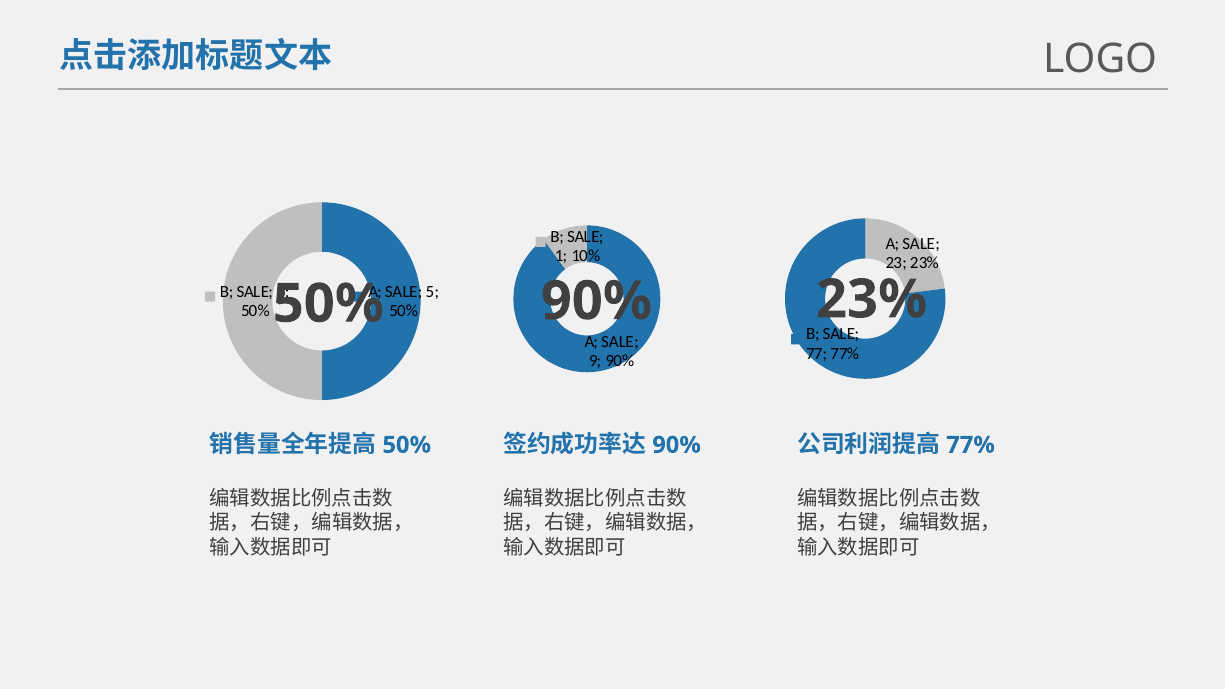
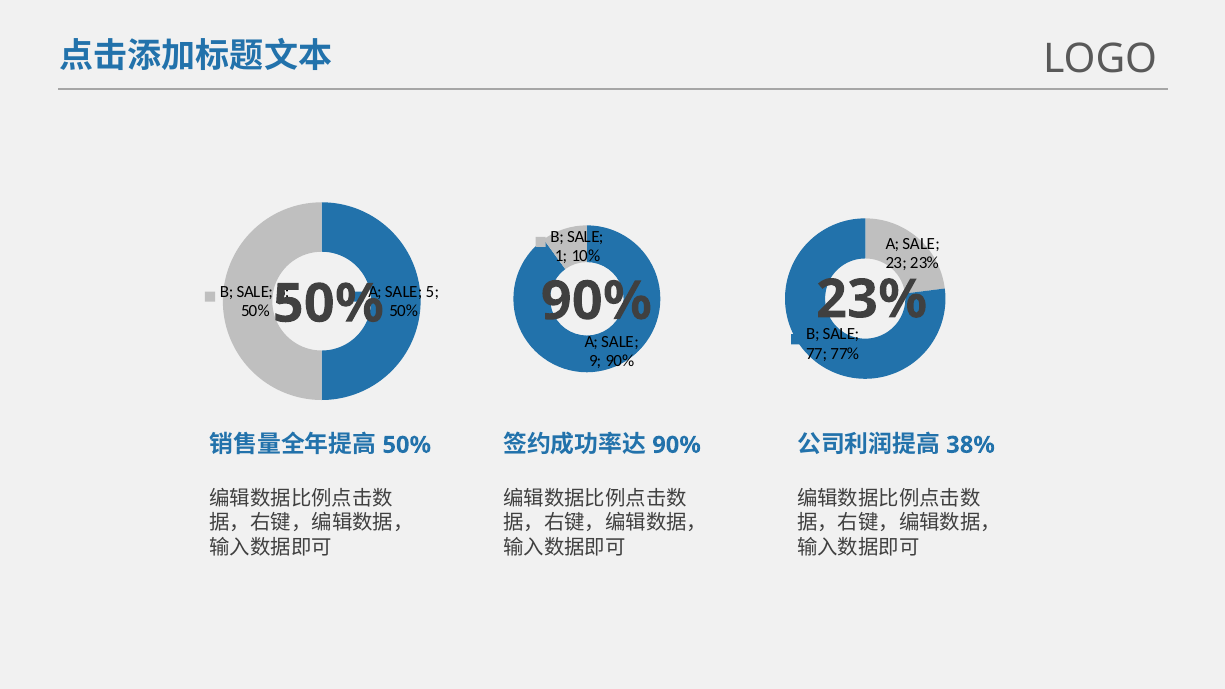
77% at (971, 445): 77% -> 38%
